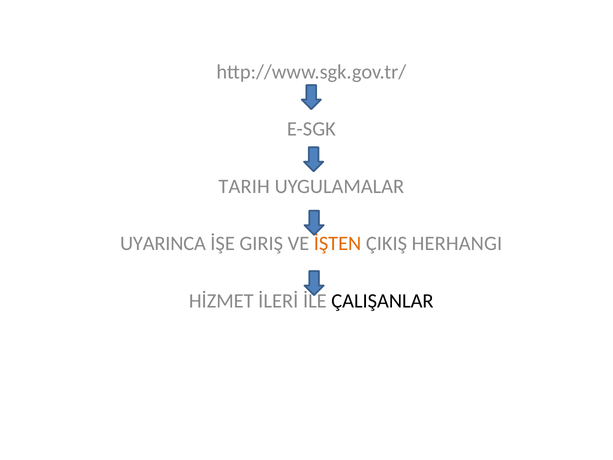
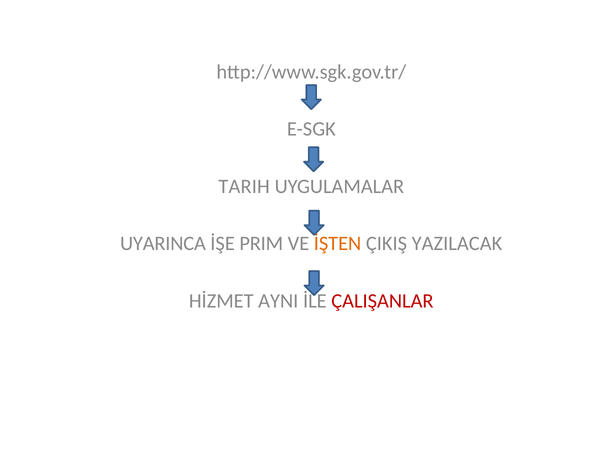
GIRIŞ: GIRIŞ -> PRIM
HERHANGI: HERHANGI -> YAZILACAK
İLERİ: İLERİ -> AYNI
ÇALIŞANLAR colour: black -> red
